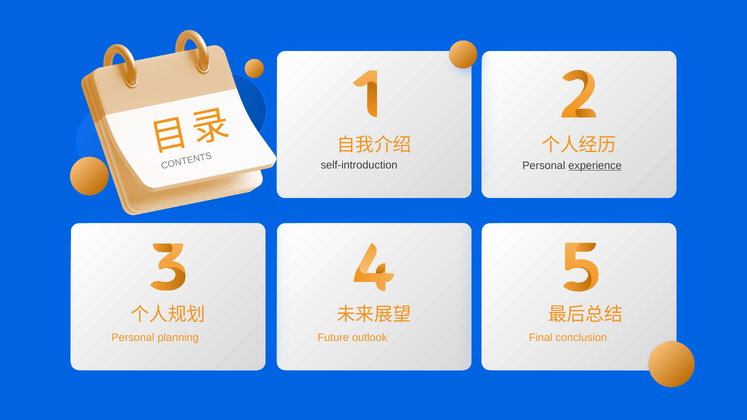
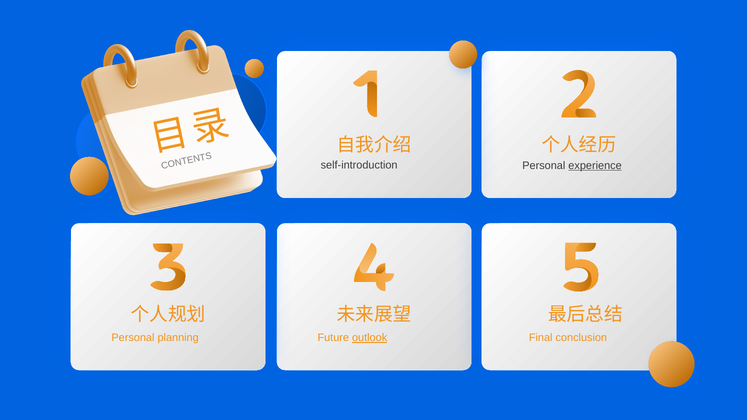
outlook underline: none -> present
